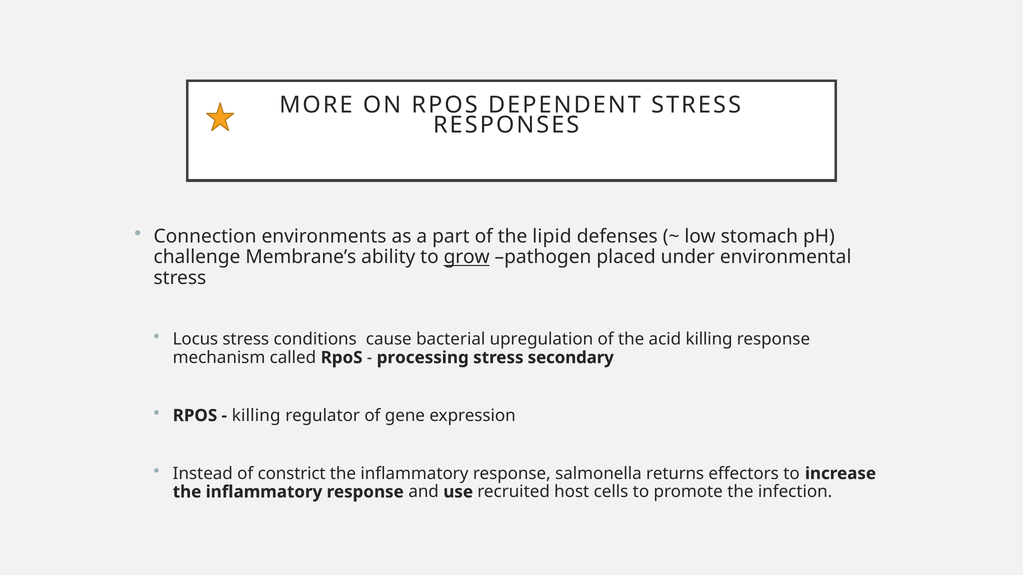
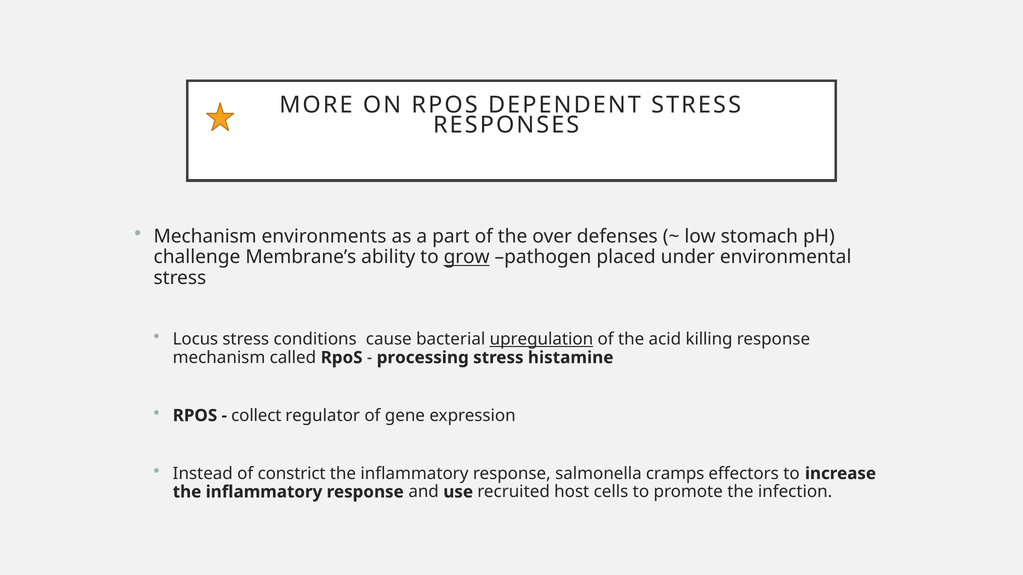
Connection at (205, 237): Connection -> Mechanism
lipid: lipid -> over
upregulation underline: none -> present
secondary: secondary -> histamine
killing at (256, 416): killing -> collect
returns: returns -> cramps
